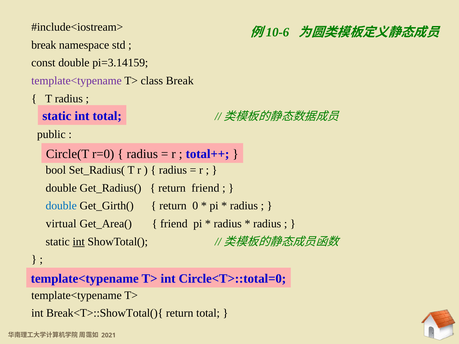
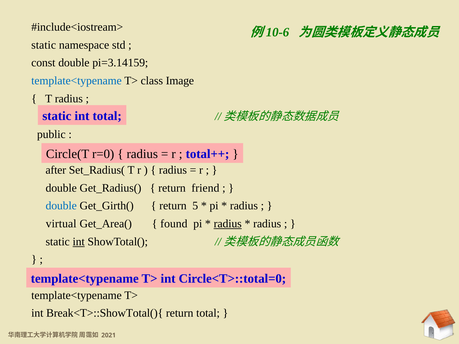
break at (44, 45): break -> static
template<typename at (77, 81) colour: purple -> blue
class Break: Break -> Image
bool: bool -> after
0: 0 -> 5
friend at (174, 224): friend -> found
radius at (228, 224) underline: none -> present
